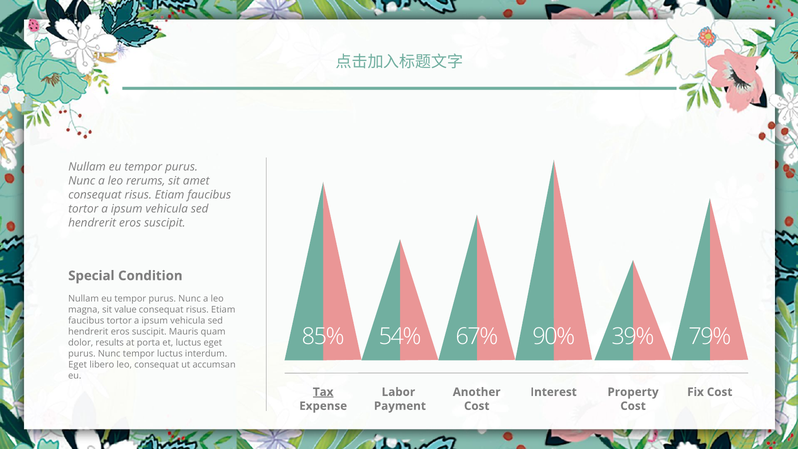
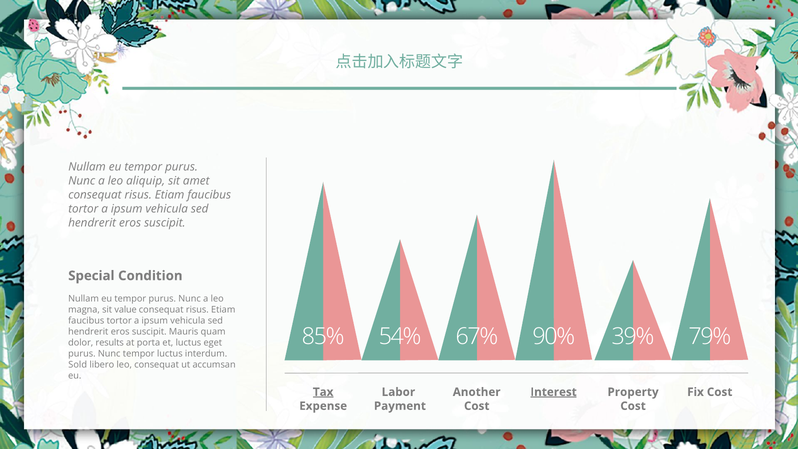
rerums: rerums -> aliquip
Eget at (78, 365): Eget -> Sold
Interest underline: none -> present
